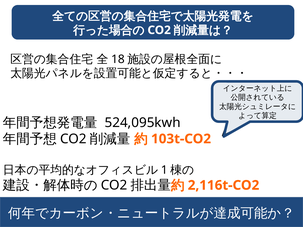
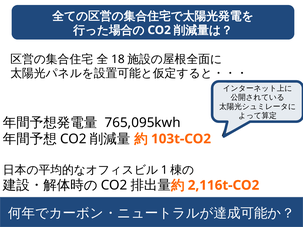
524,095kwh: 524,095kwh -> 765,095kwh
